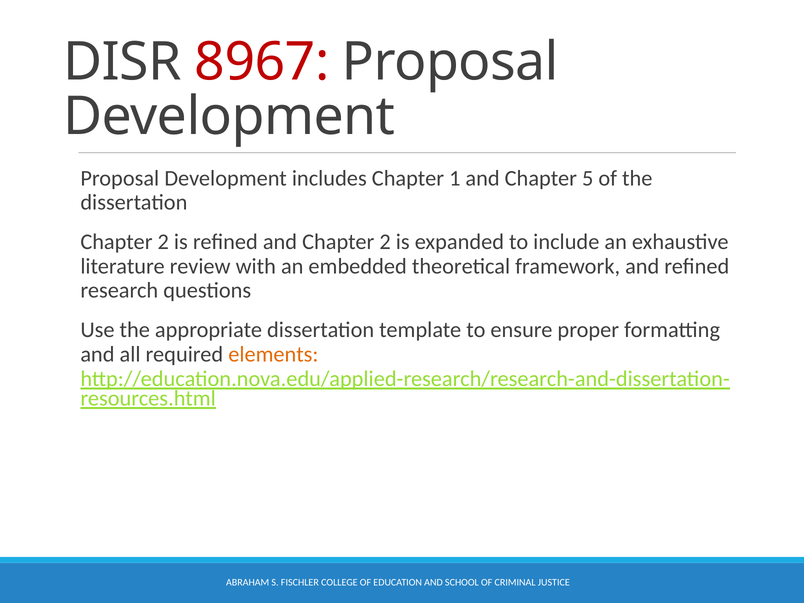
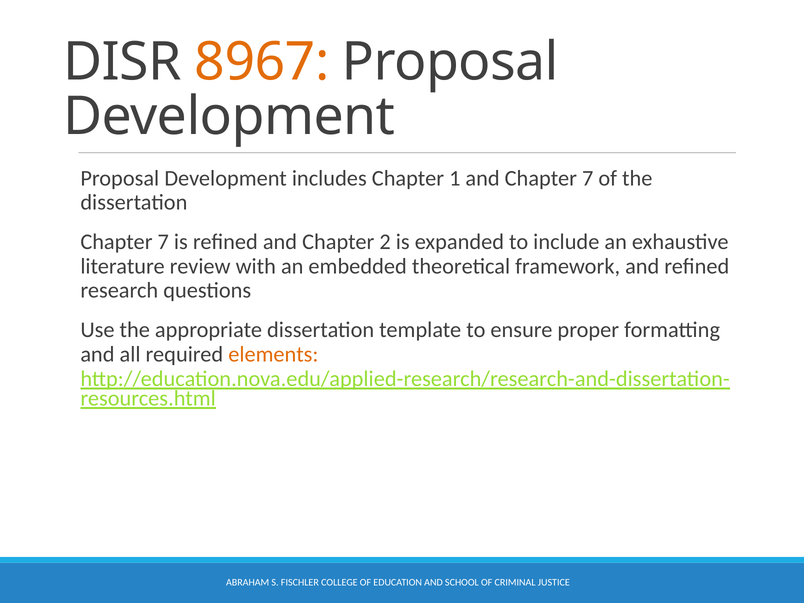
8967 colour: red -> orange
and Chapter 5: 5 -> 7
2 at (163, 242): 2 -> 7
